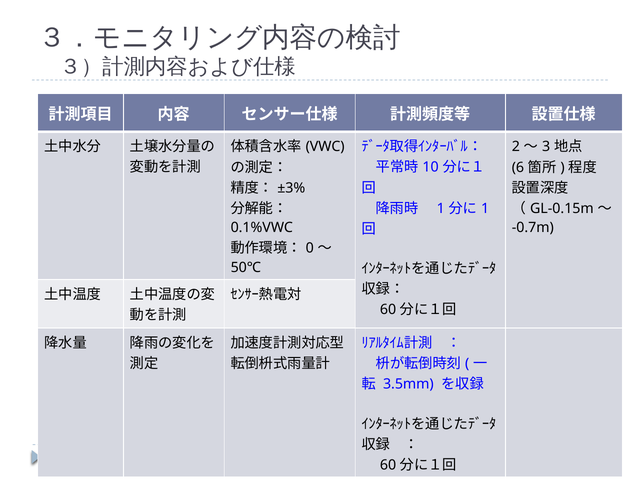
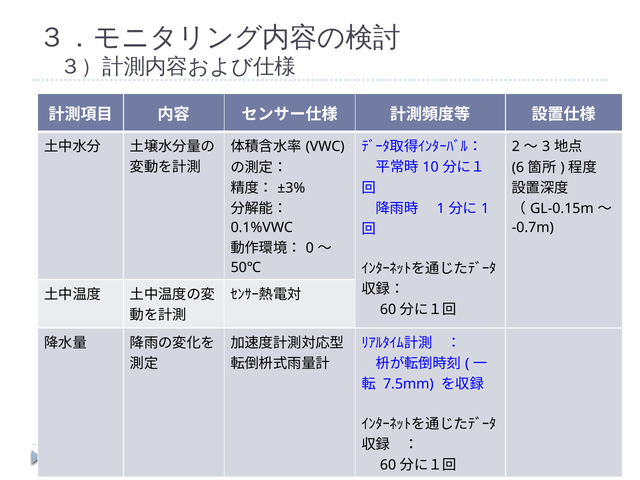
3.5mm: 3.5mm -> 7.5mm
